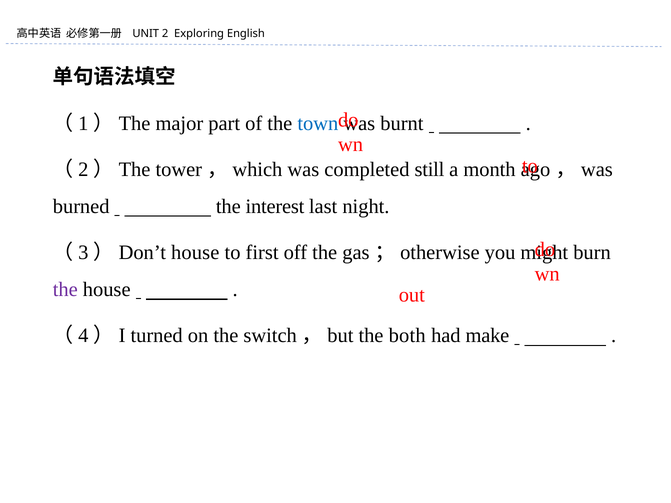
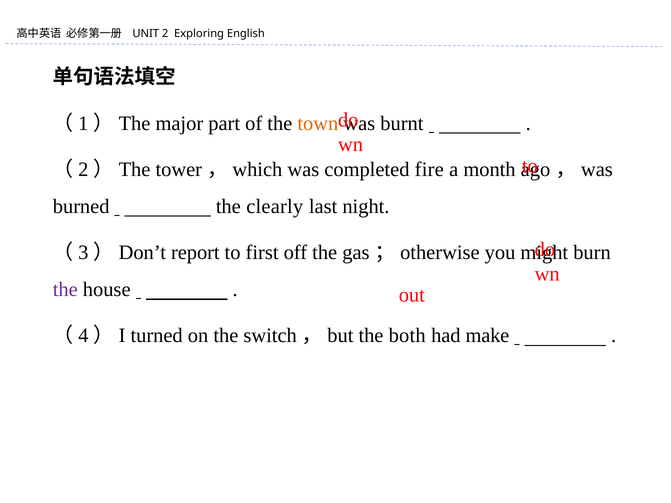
town colour: blue -> orange
still: still -> fire
interest: interest -> clearly
（3）Don’t house: house -> report
